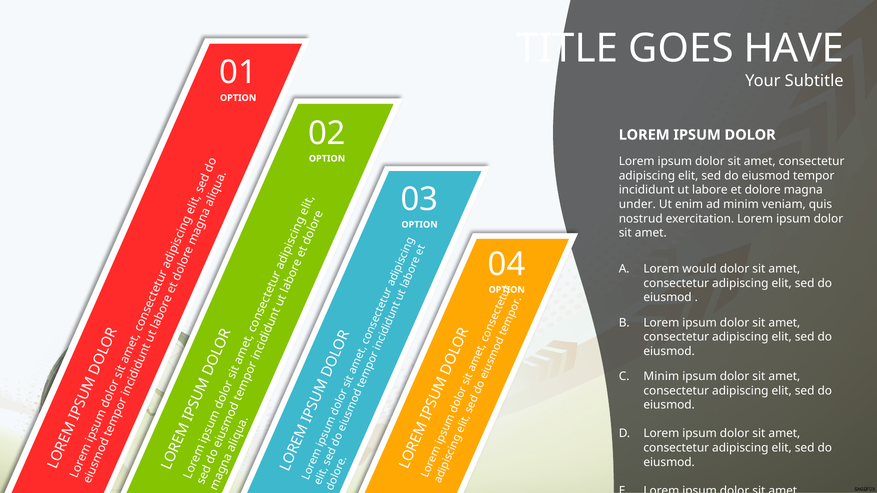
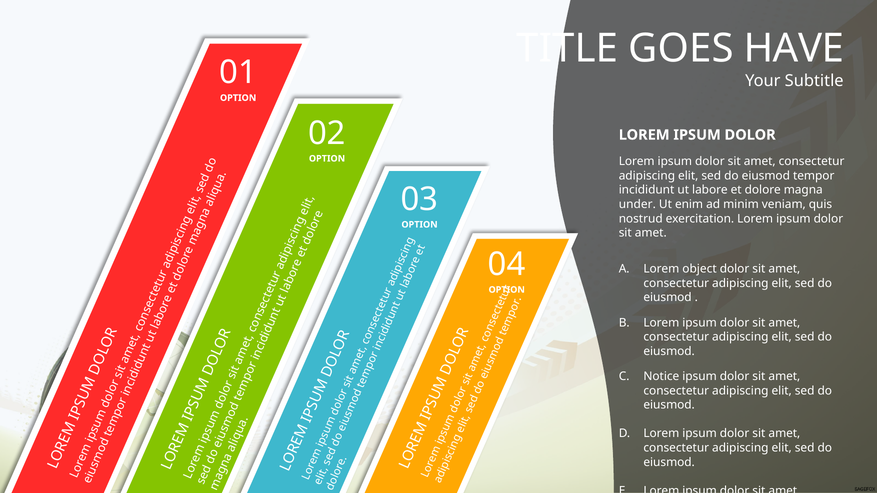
would: would -> object
Minim at (661, 377): Minim -> Notice
